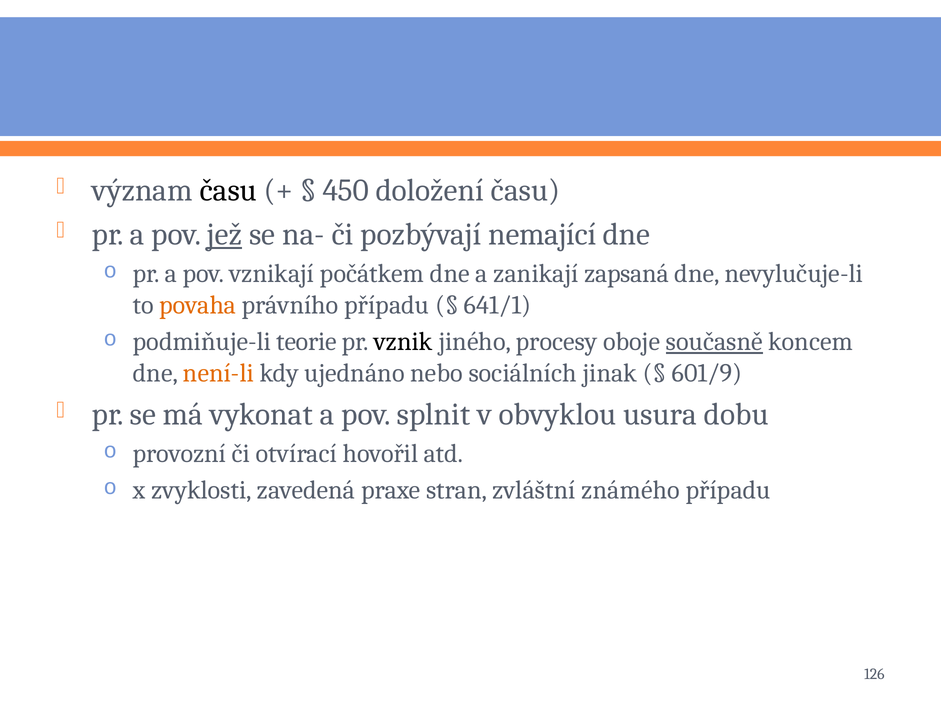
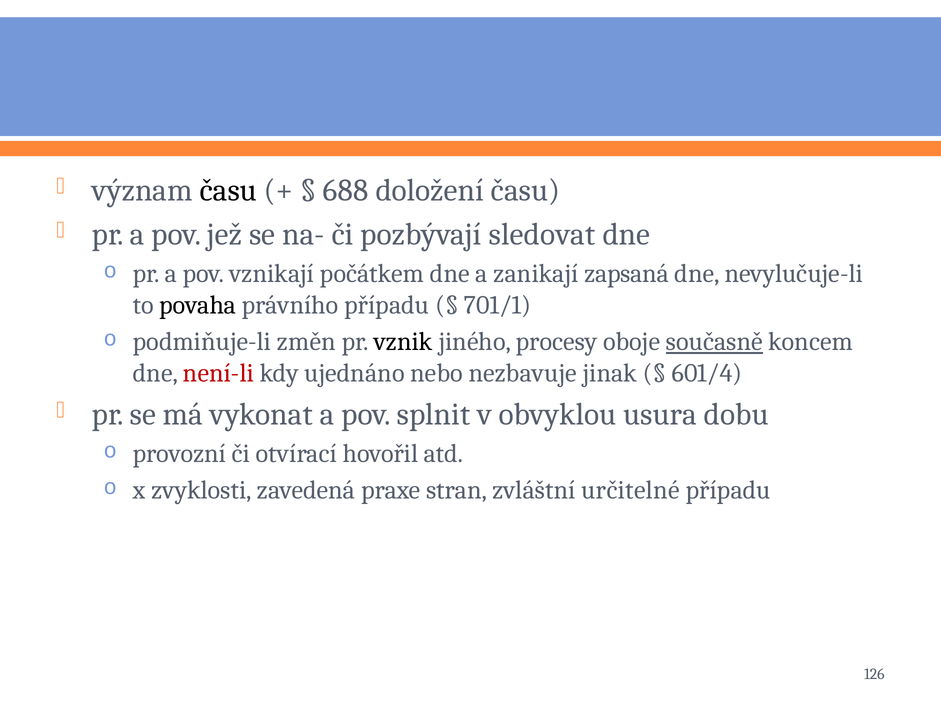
450: 450 -> 688
jež underline: present -> none
nemající: nemající -> sledovat
povaha colour: orange -> black
641/1: 641/1 -> 701/1
teorie: teorie -> změn
není-li colour: orange -> red
sociálních: sociálních -> nezbavuje
601/9: 601/9 -> 601/4
známého: známého -> určitelné
